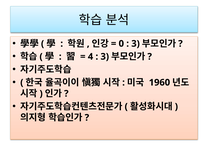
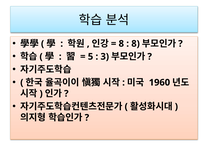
0 at (121, 44): 0 -> 8
3 at (136, 44): 3 -> 8
4: 4 -> 5
